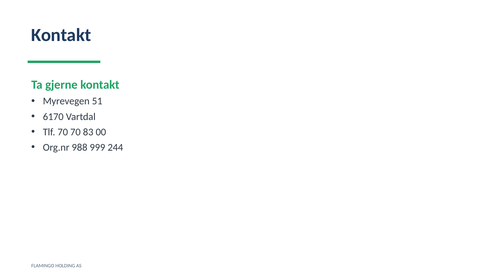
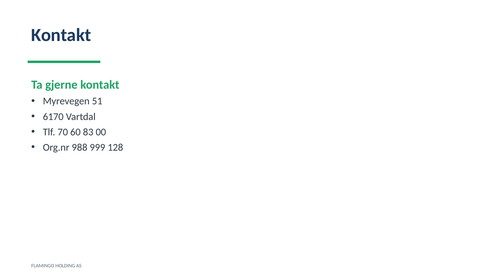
70 70: 70 -> 60
244: 244 -> 128
